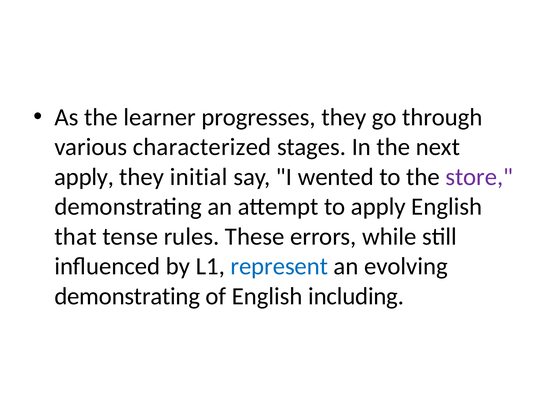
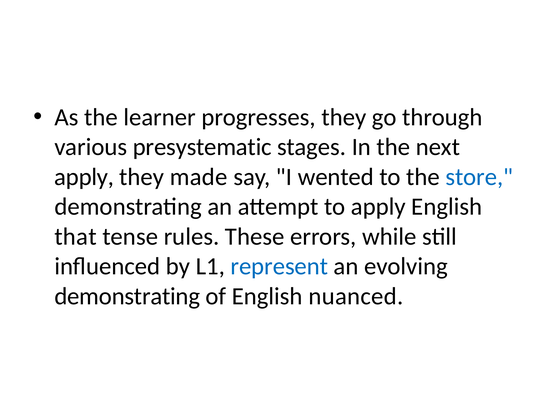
characterized: characterized -> presystematic
initial: initial -> made
store colour: purple -> blue
including: including -> nuanced
